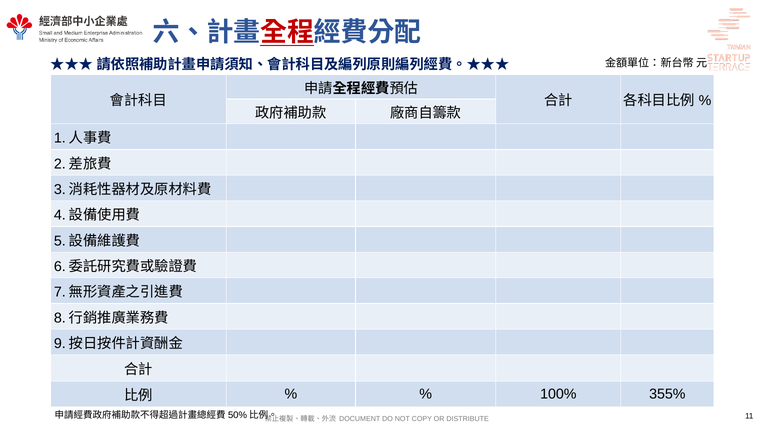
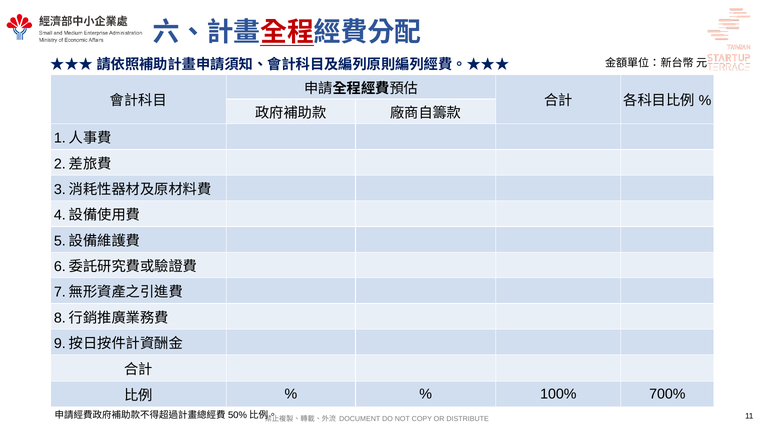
355%: 355% -> 700%
